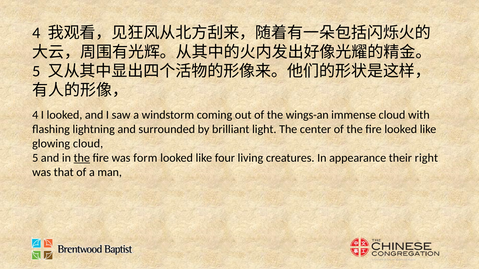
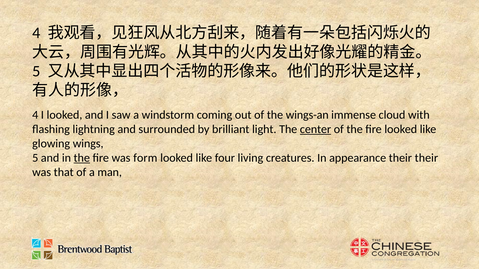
center underline: none -> present
glowing cloud: cloud -> wings
their right: right -> their
